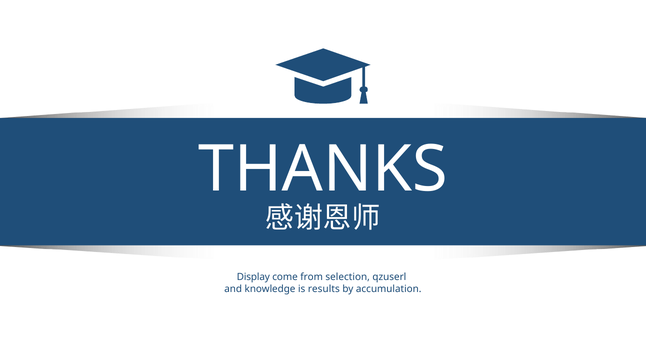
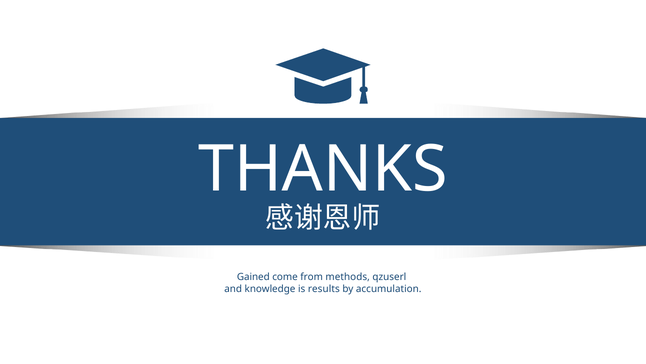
Display: Display -> Gained
selection: selection -> methods
